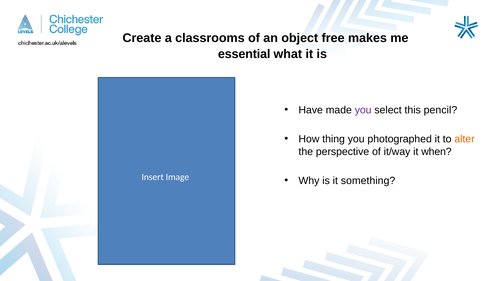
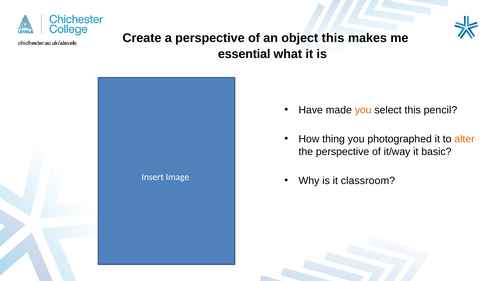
a classrooms: classrooms -> perspective
object free: free -> this
you at (363, 110) colour: purple -> orange
when: when -> basic
something: something -> classroom
